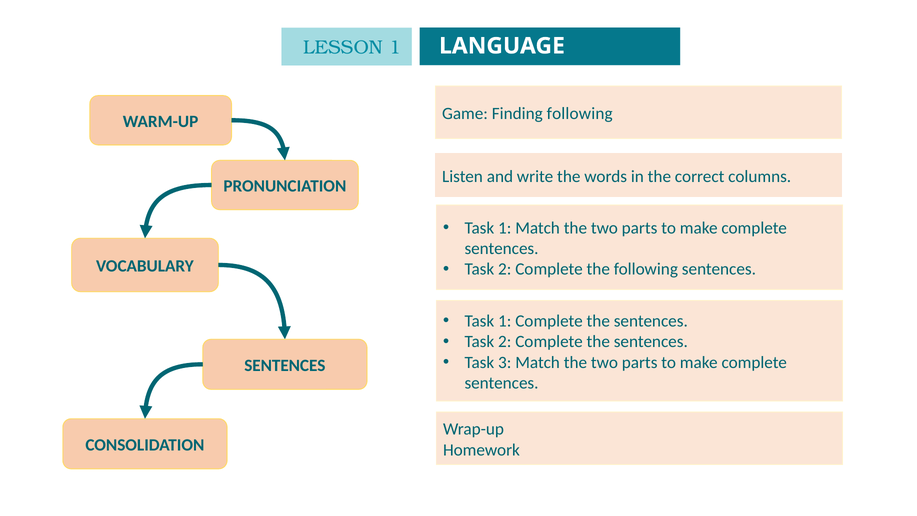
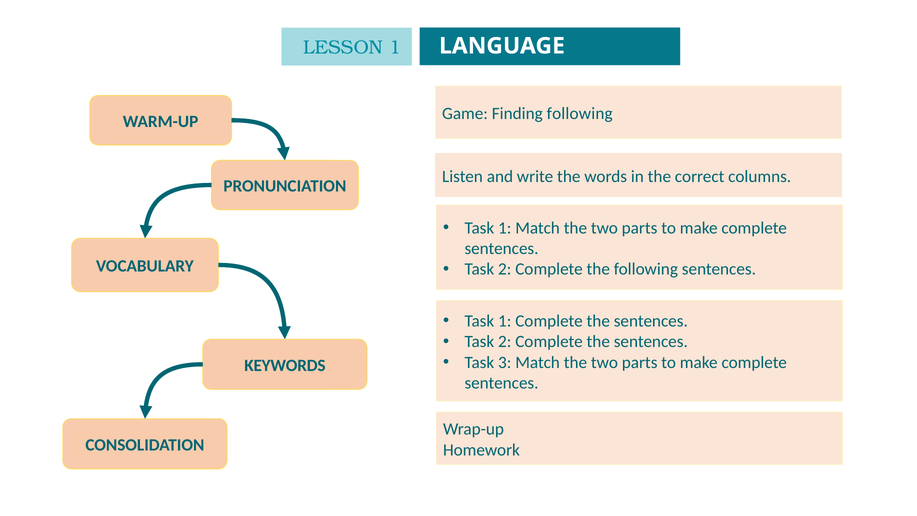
SENTENCES at (285, 365): SENTENCES -> KEYWORDS
